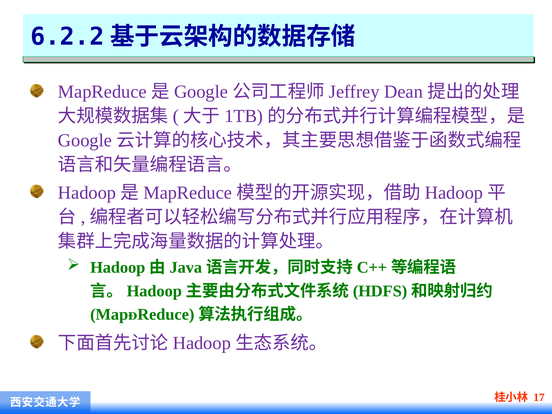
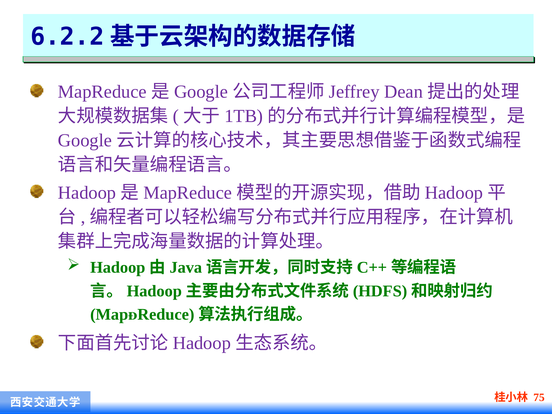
17: 17 -> 75
